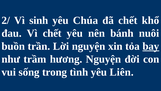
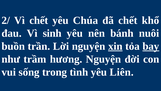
Vì sinh: sinh -> chết
Vì chết: chết -> sinh
xin underline: none -> present
